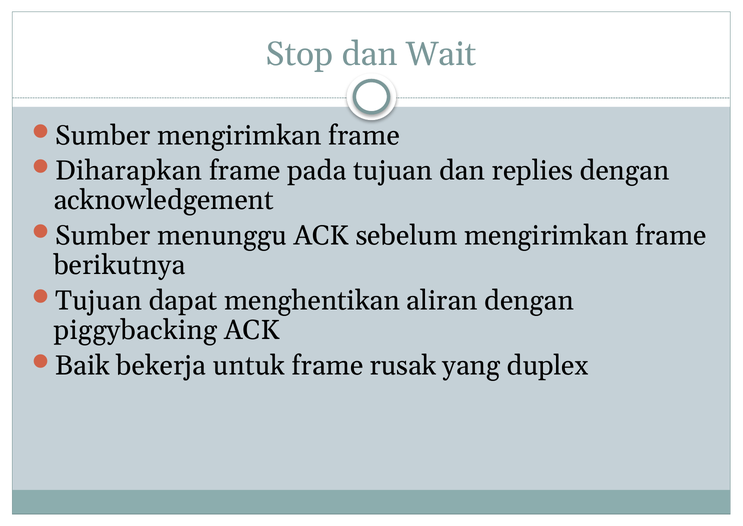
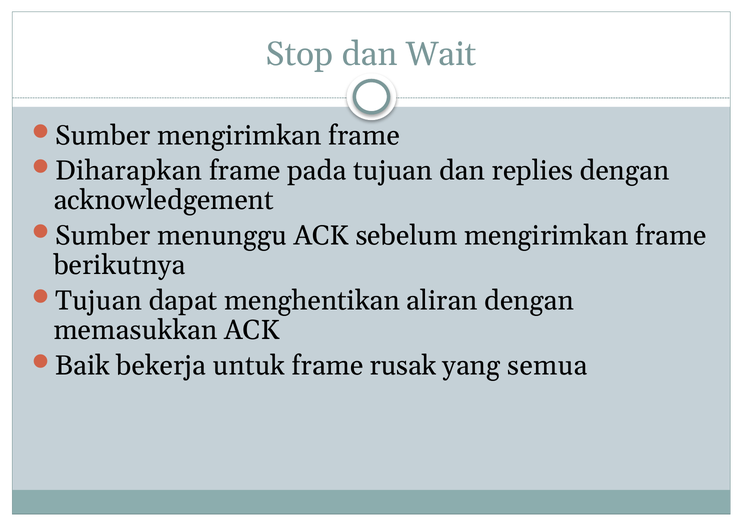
piggybacking: piggybacking -> memasukkan
duplex: duplex -> semua
